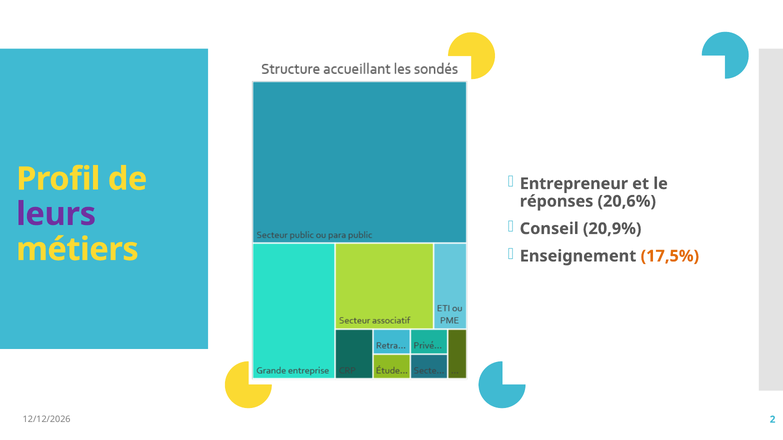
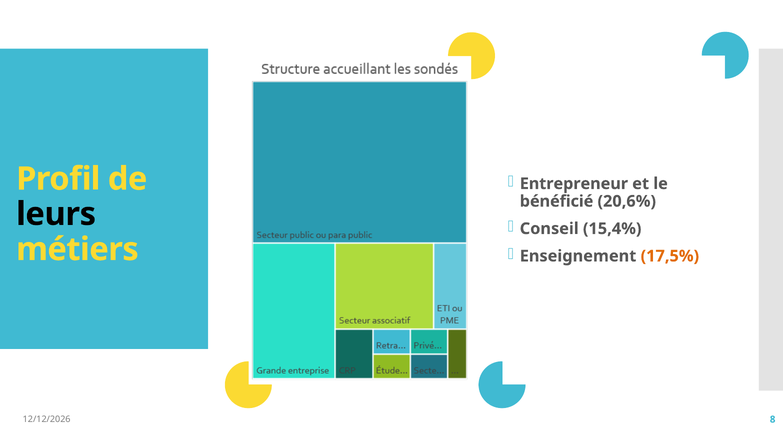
réponses: réponses -> bénéficié
leurs colour: purple -> black
20,9%: 20,9% -> 15,4%
2: 2 -> 8
